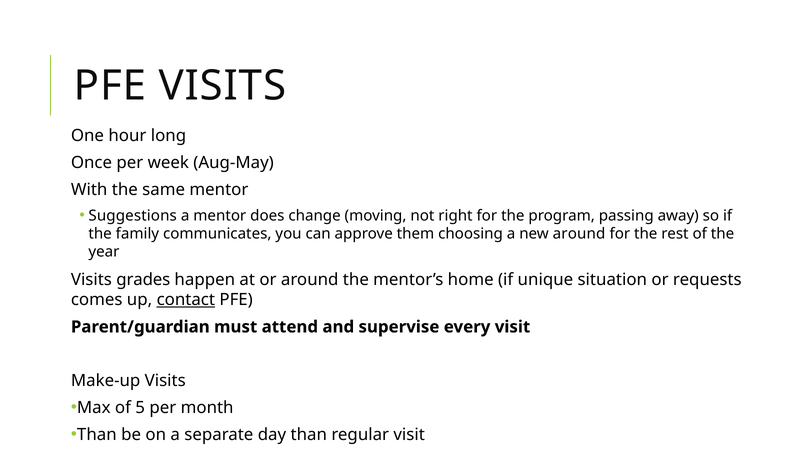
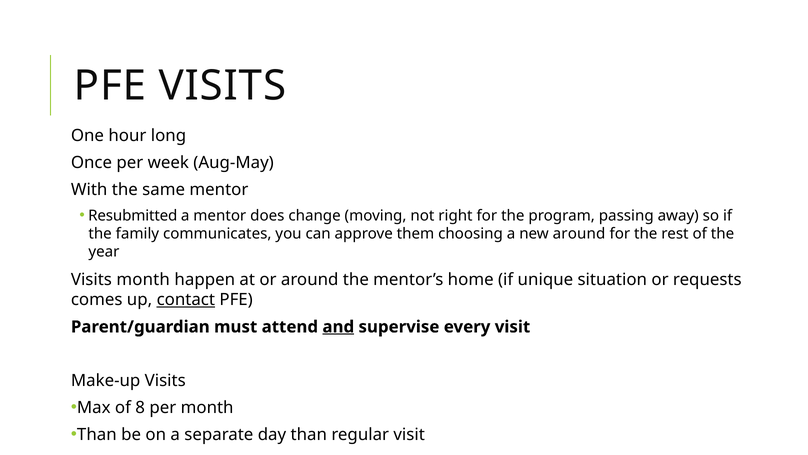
Suggestions: Suggestions -> Resubmitted
Visits grades: grades -> month
and underline: none -> present
5: 5 -> 8
